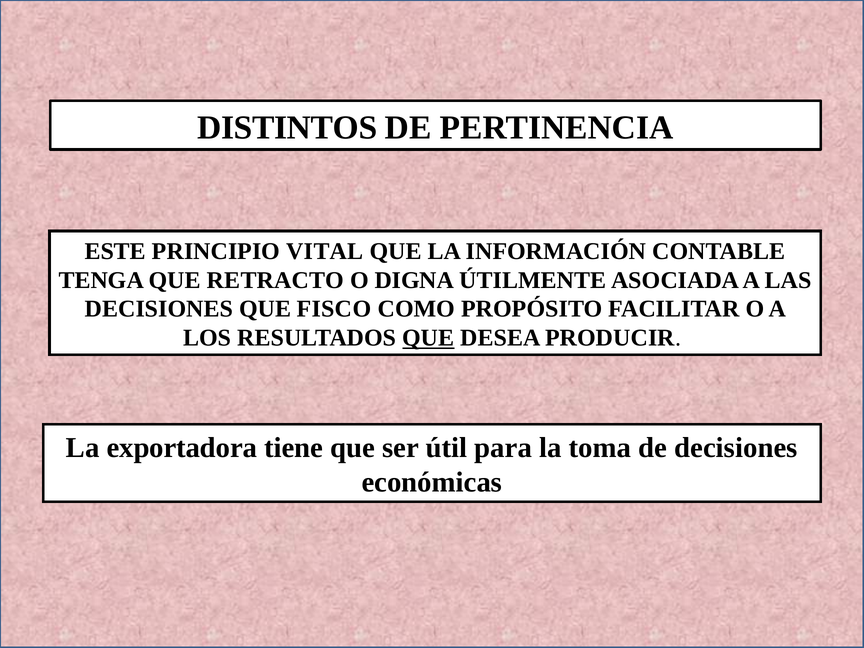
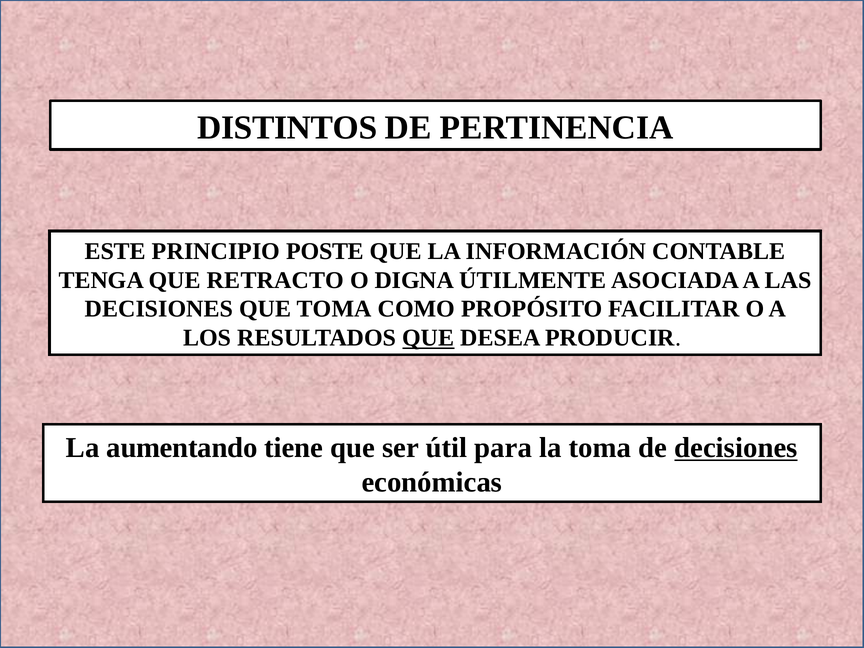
VITAL: VITAL -> POSTE
QUE FISCO: FISCO -> TOMA
exportadora: exportadora -> aumentando
decisiones at (736, 448) underline: none -> present
